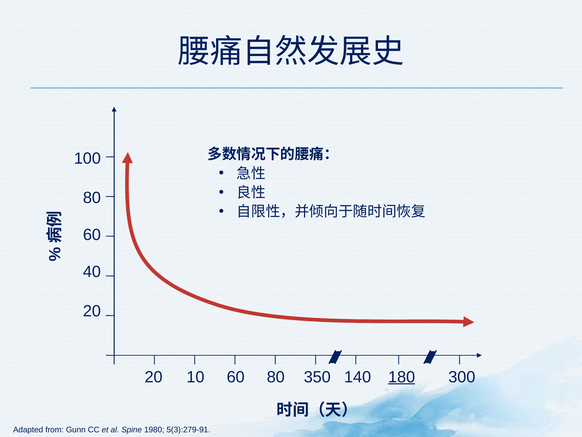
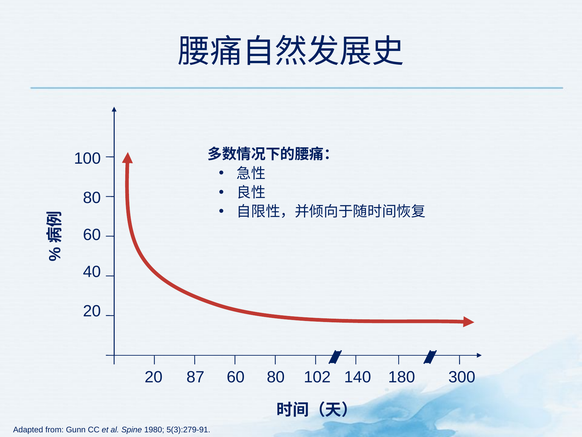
10: 10 -> 87
350: 350 -> 102
180 underline: present -> none
